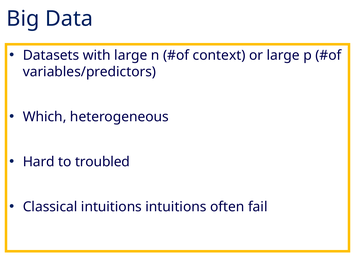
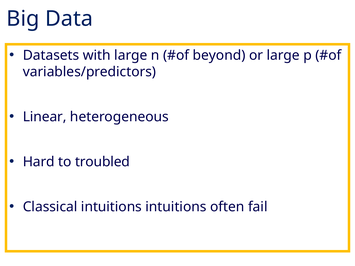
context: context -> beyond
Which: Which -> Linear
